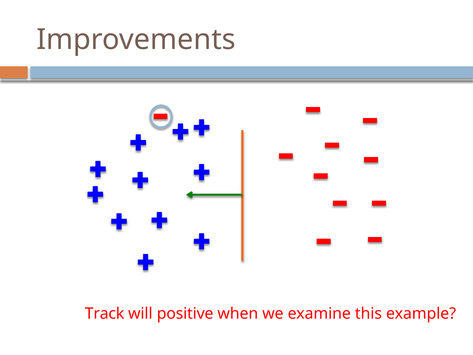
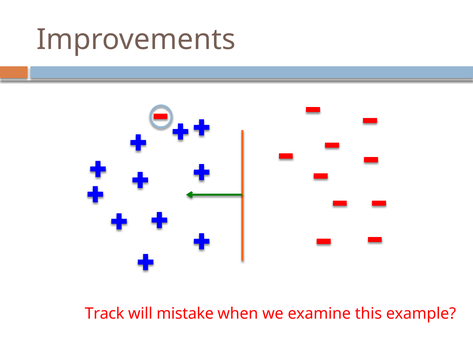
positive: positive -> mistake
